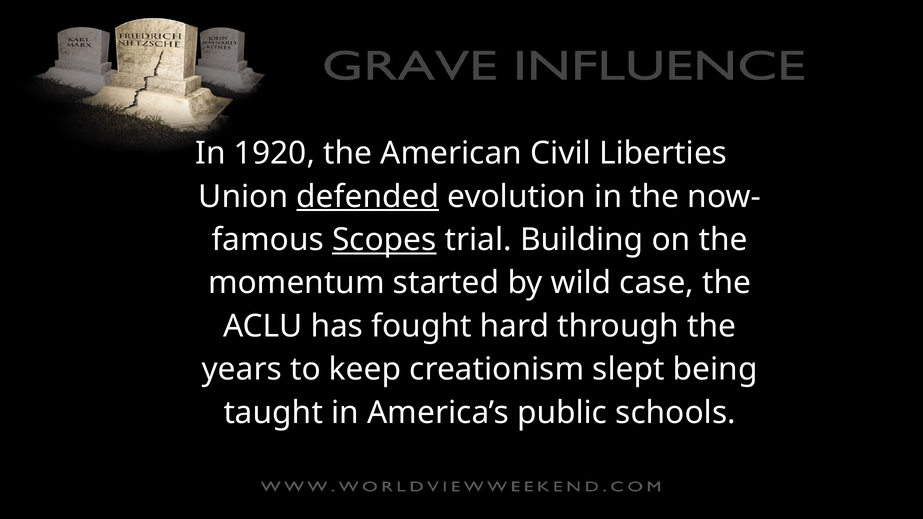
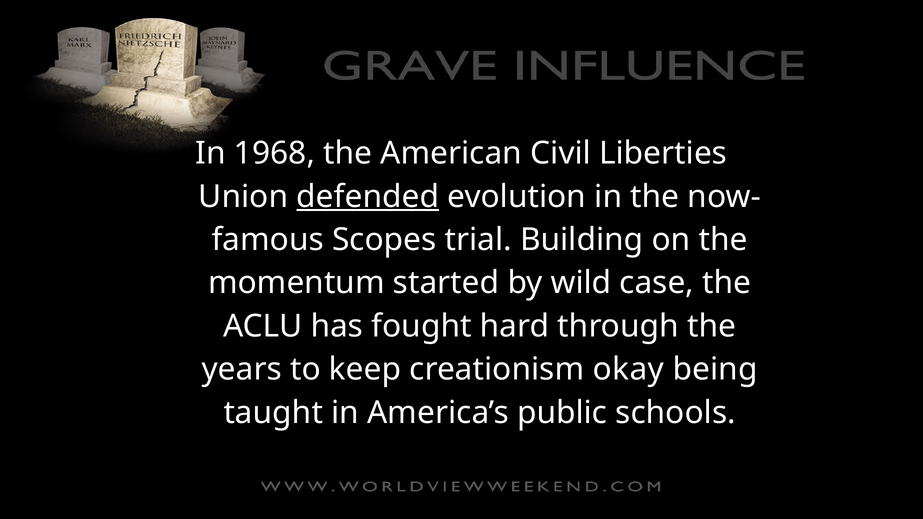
1920: 1920 -> 1968
Scopes underline: present -> none
slept: slept -> okay
